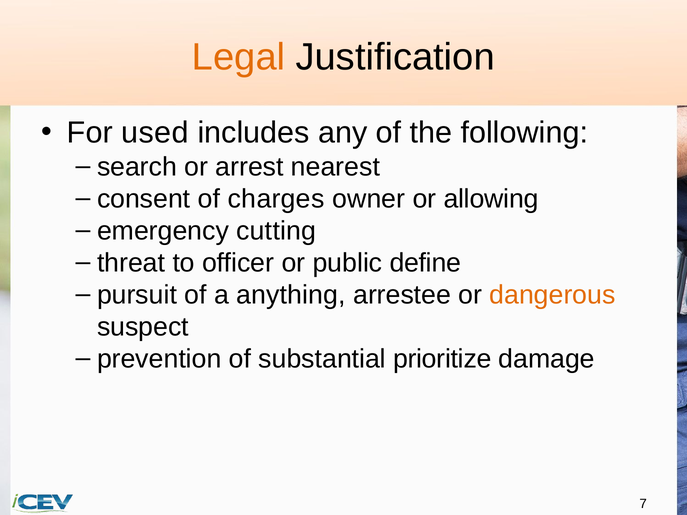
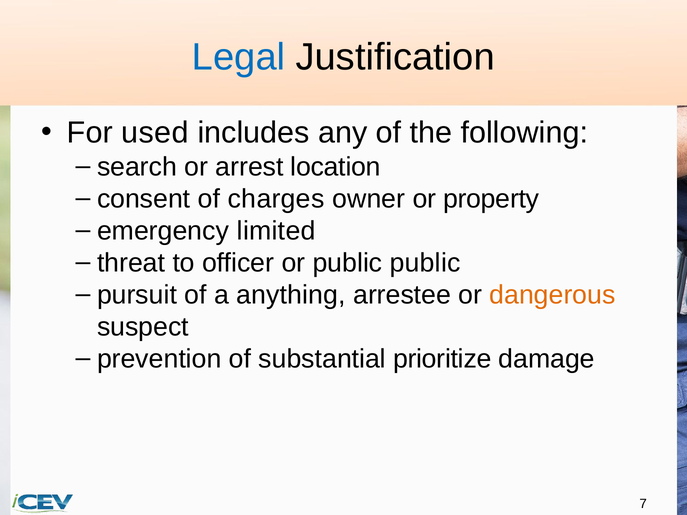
Legal colour: orange -> blue
nearest: nearest -> location
allowing: allowing -> property
cutting: cutting -> limited
public define: define -> public
